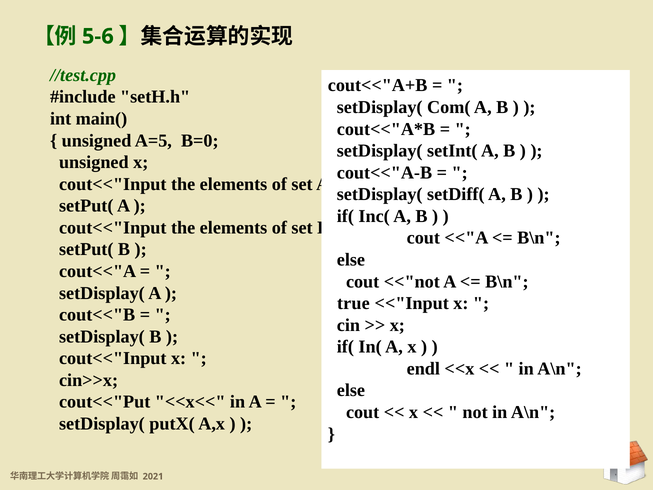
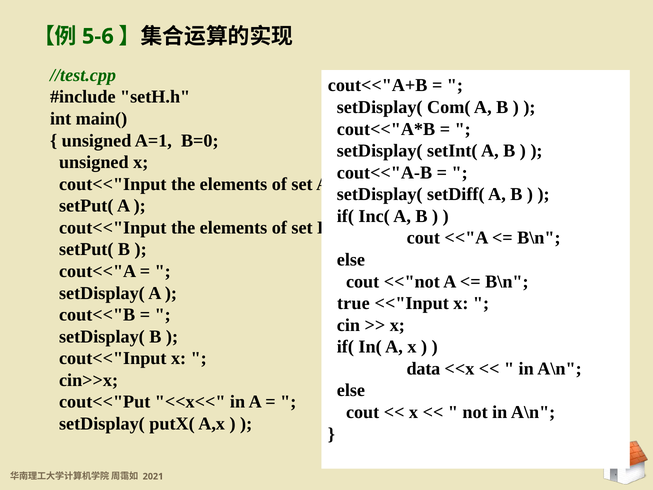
A=5: A=5 -> A=1
endl: endl -> data
